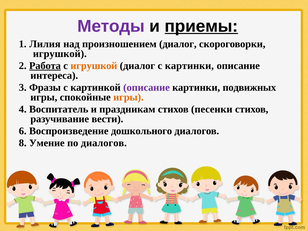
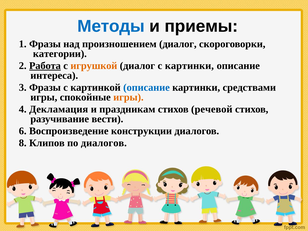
Методы colour: purple -> blue
приемы underline: present -> none
1 Лилия: Лилия -> Фразы
игрушкой at (60, 54): игрушкой -> категории
описание at (146, 87) colour: purple -> blue
подвижных: подвижных -> средствами
Воспитатель: Воспитатель -> Декламация
песенки: песенки -> речевой
дошкольного: дошкольного -> конструкции
Умение: Умение -> Клипов
